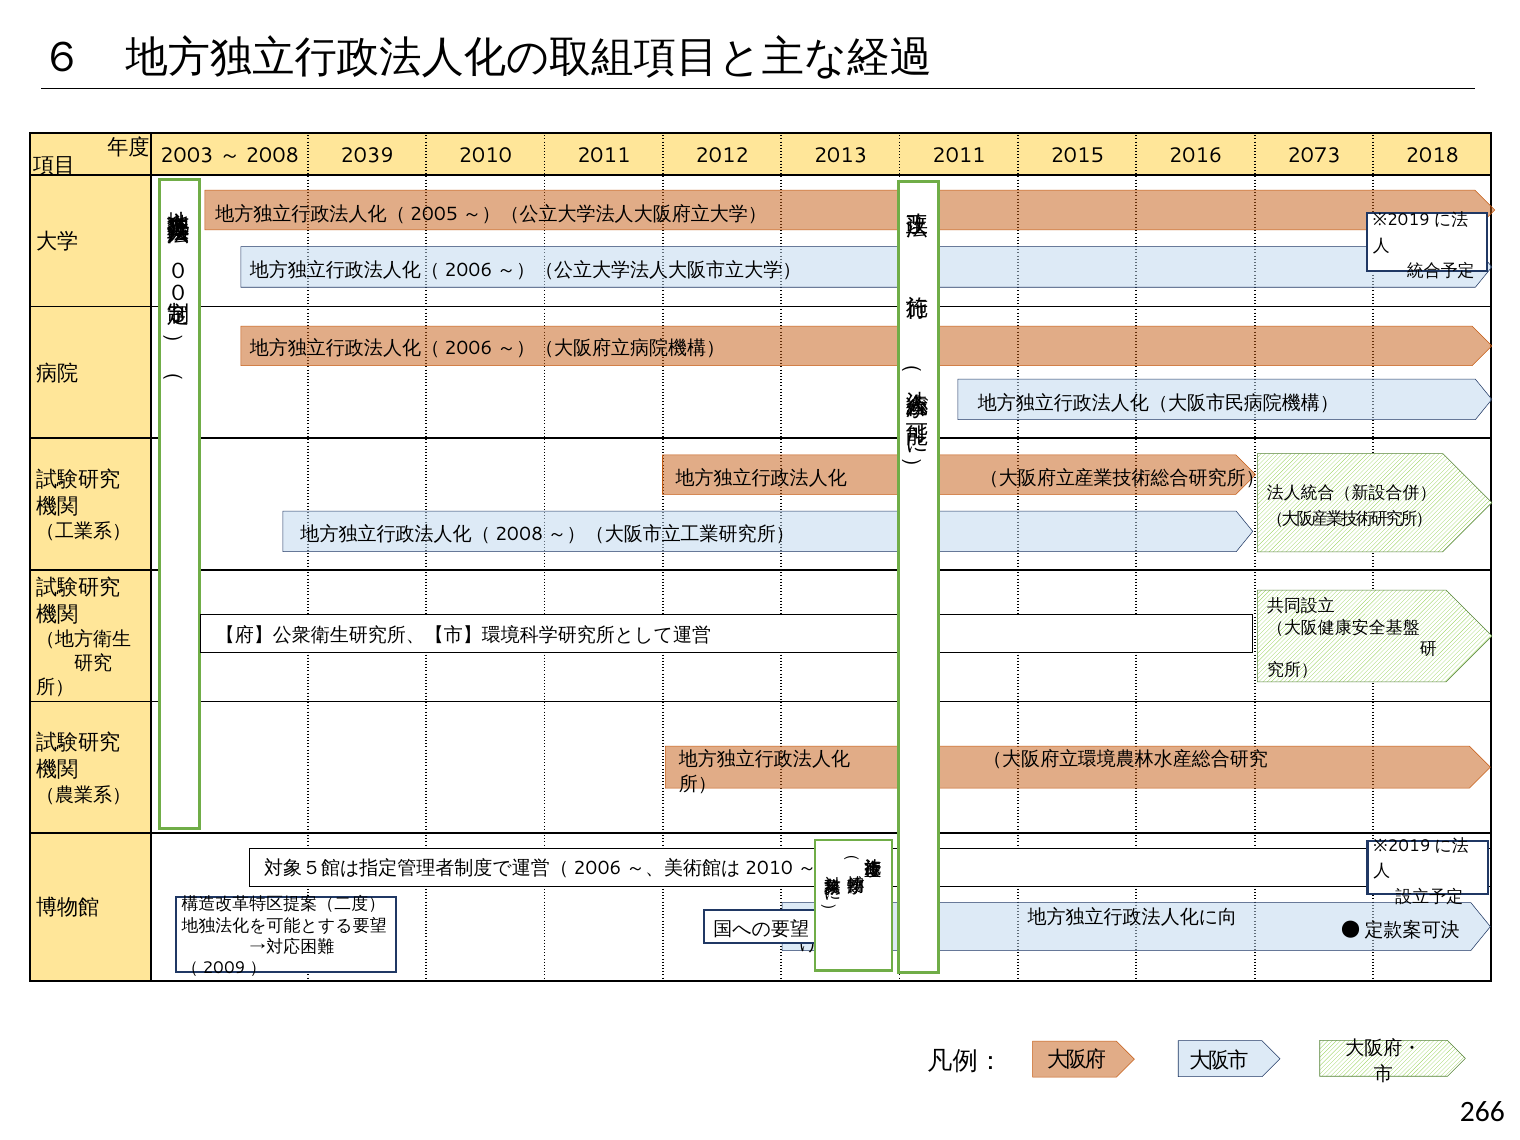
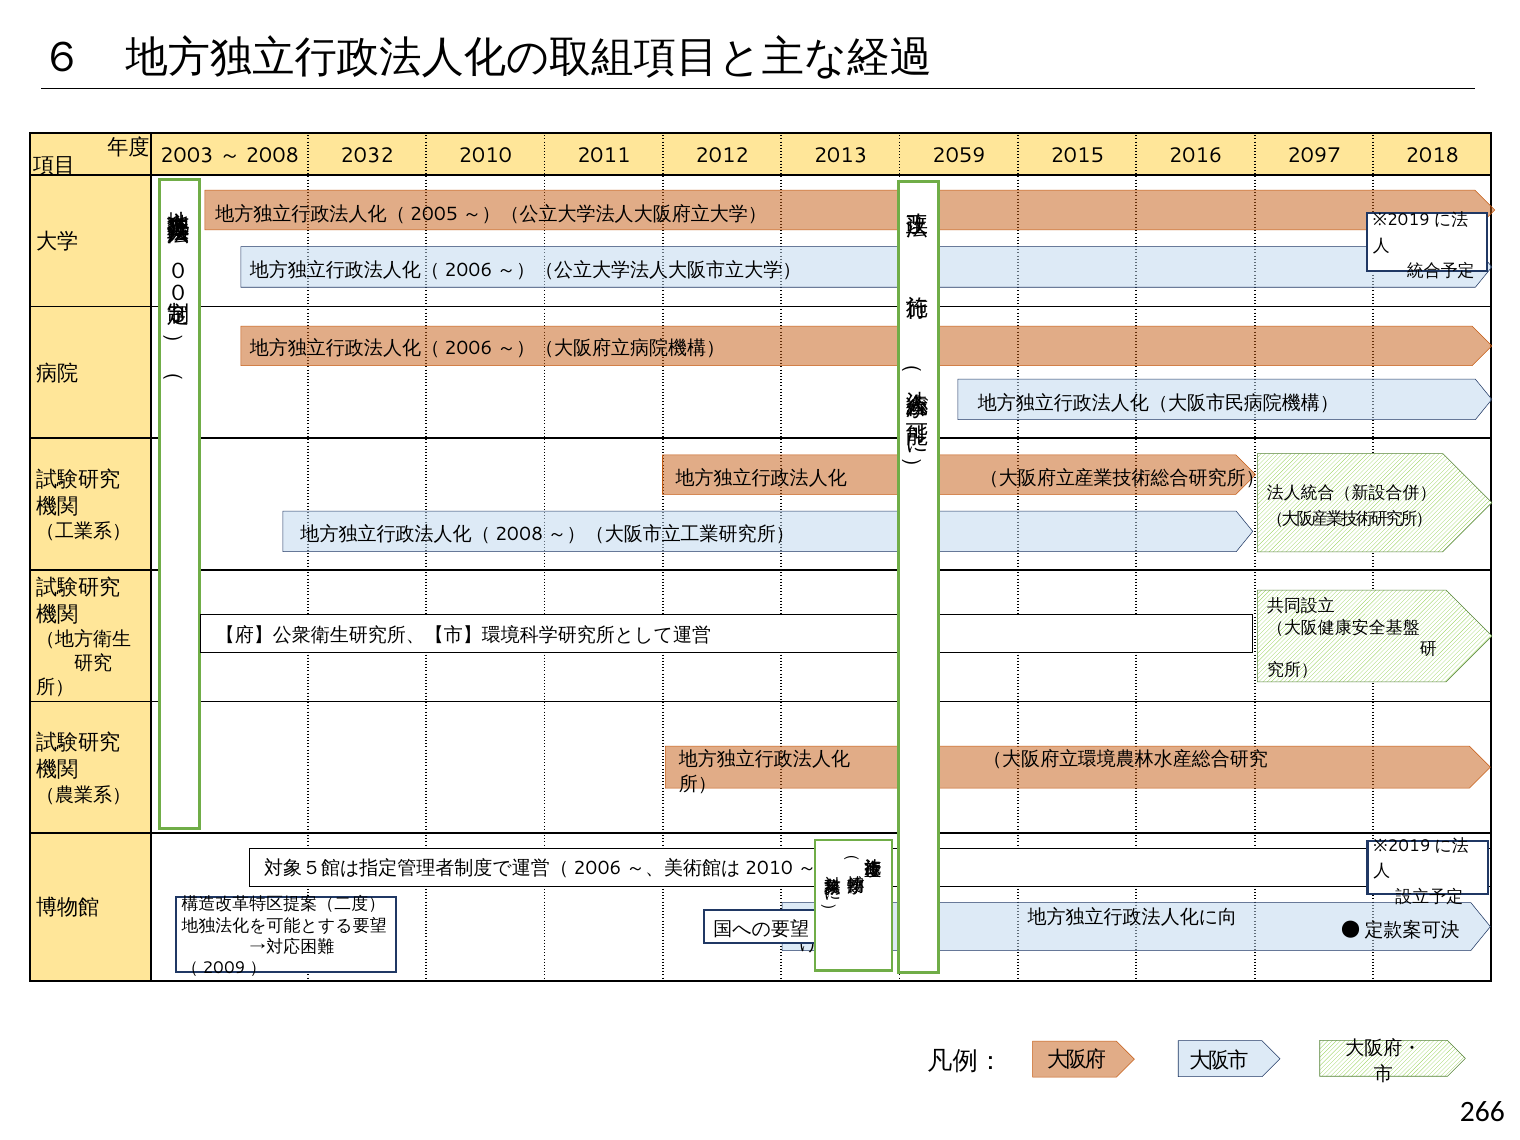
2039: 2039 -> 2032
2013 2011: 2011 -> 2059
2073: 2073 -> 2097
